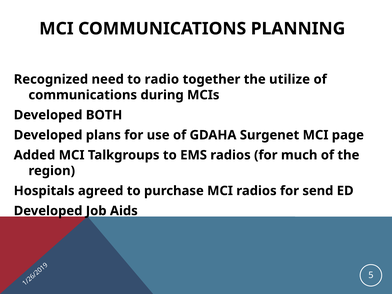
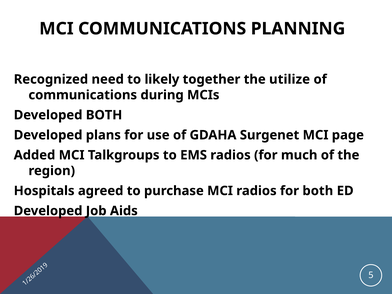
radio: radio -> likely
for send: send -> both
